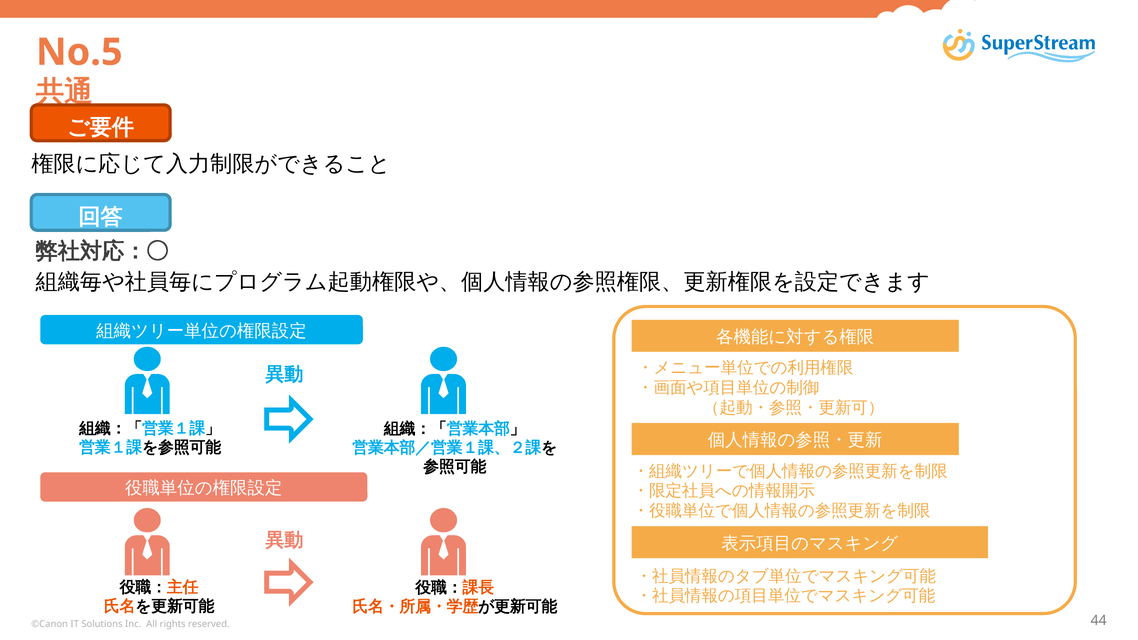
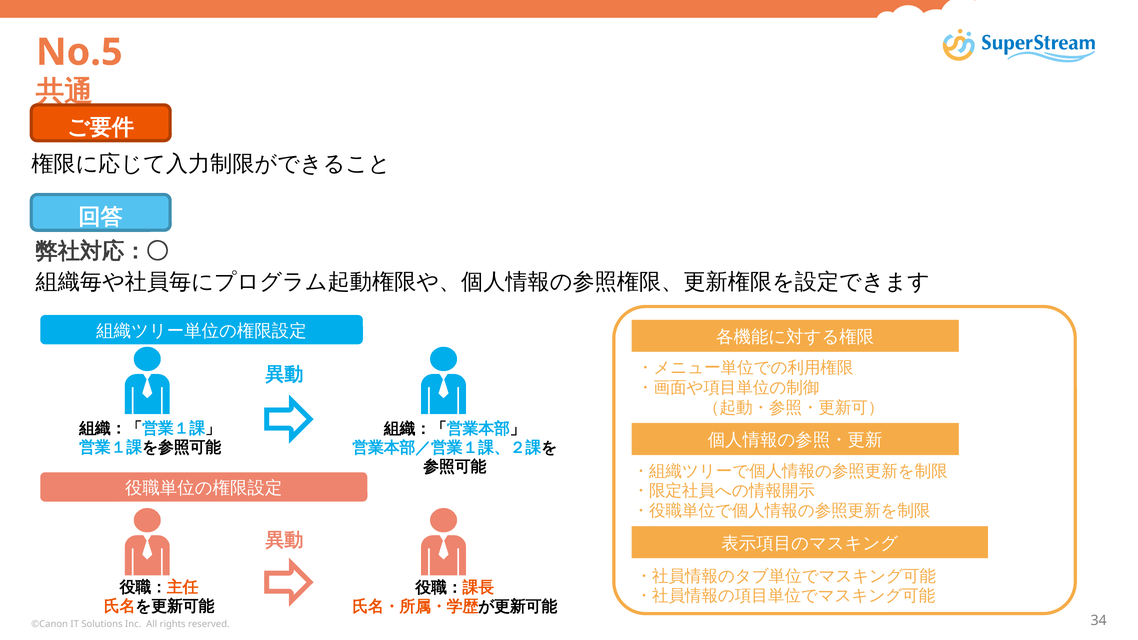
44: 44 -> 34
